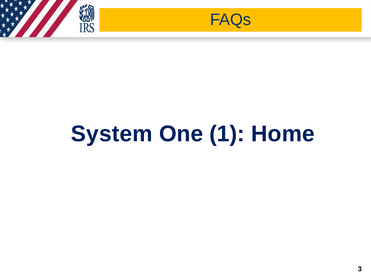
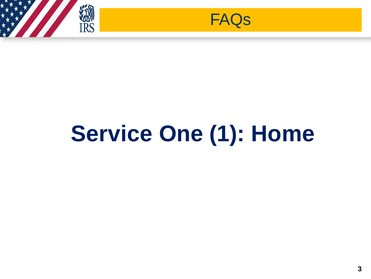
System: System -> Service
